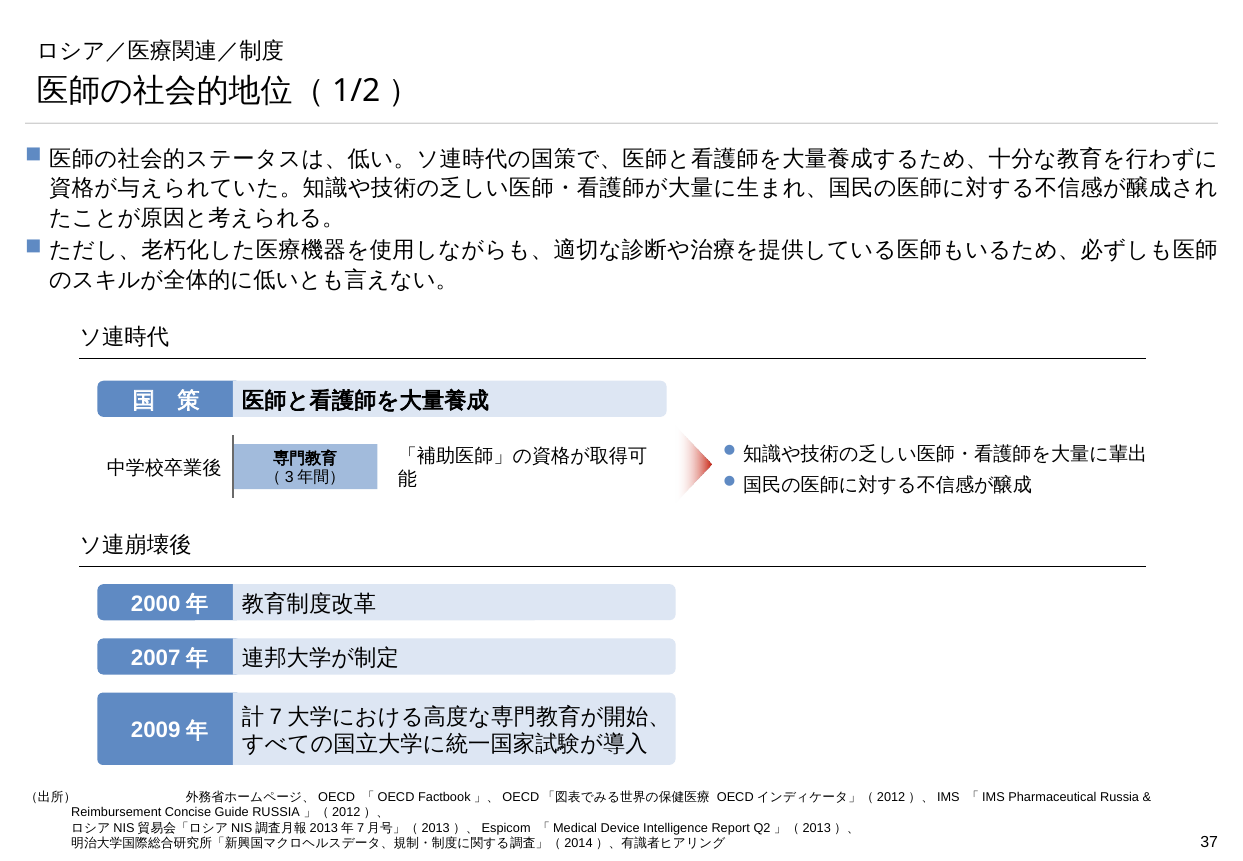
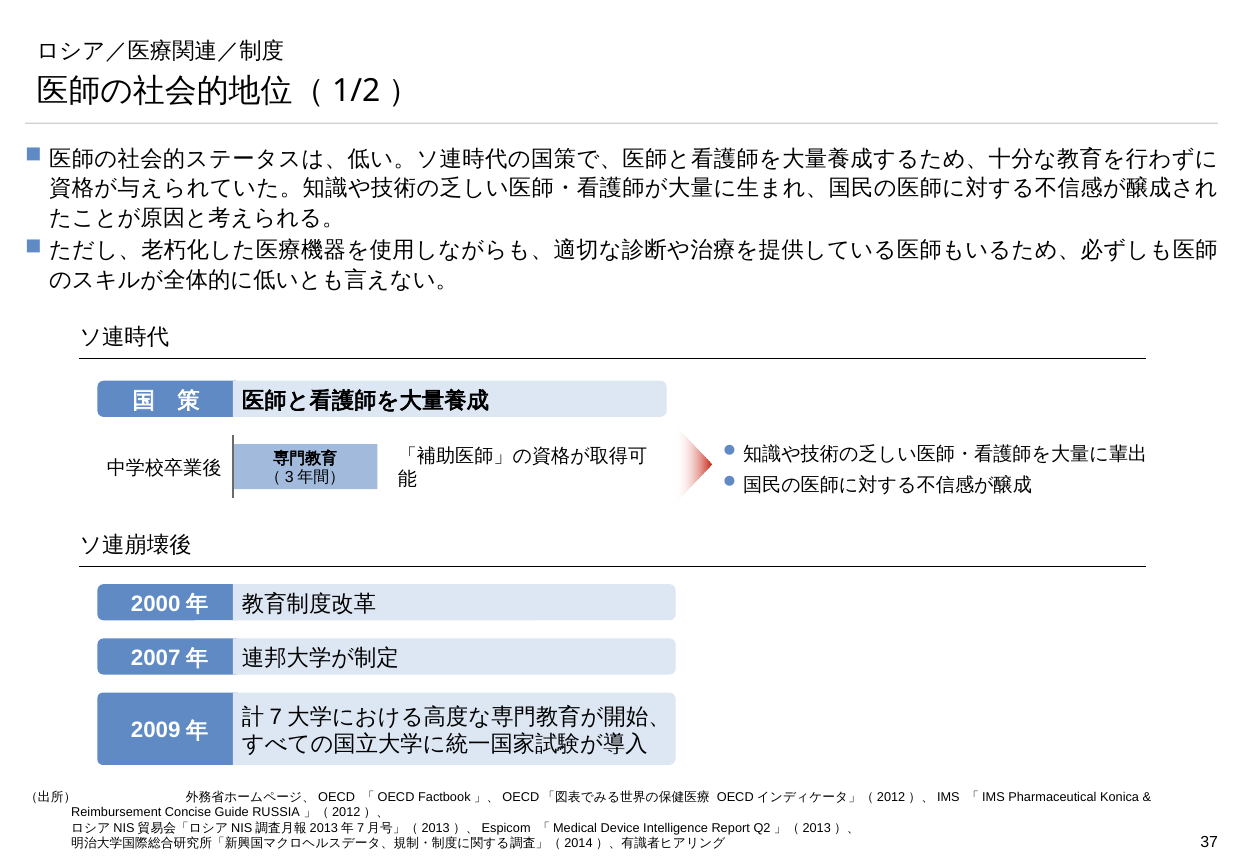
Pharmaceutical Russia: Russia -> Konica
